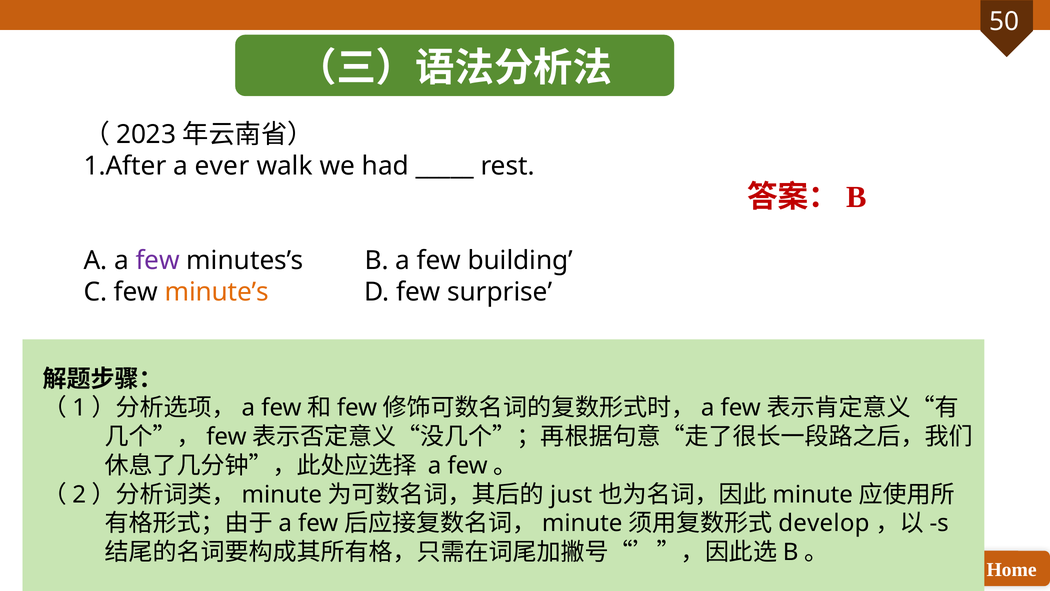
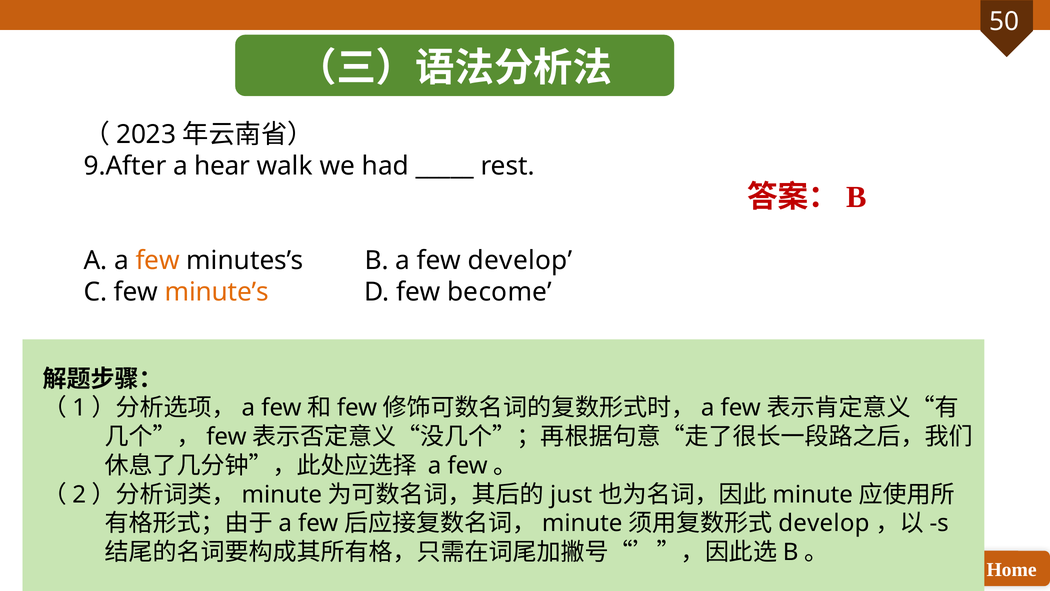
1.After: 1.After -> 9.After
ever: ever -> hear
few at (158, 260) colour: purple -> orange
few building: building -> develop
surprise: surprise -> become
